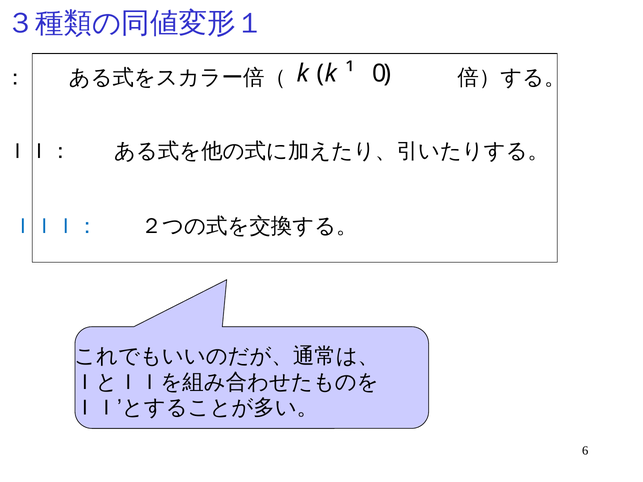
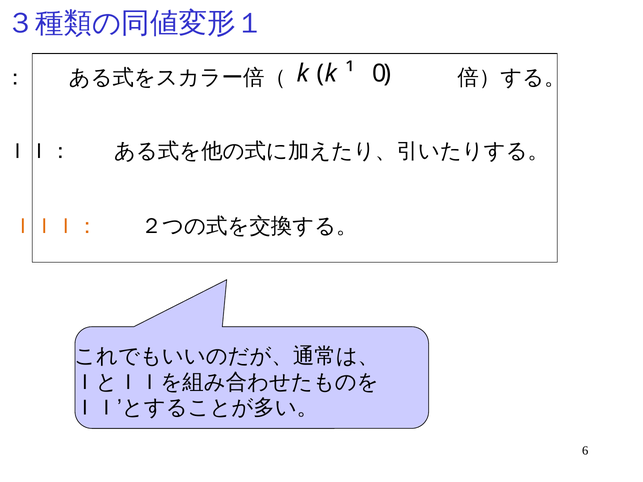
ＩＩＩ： colour: blue -> orange
